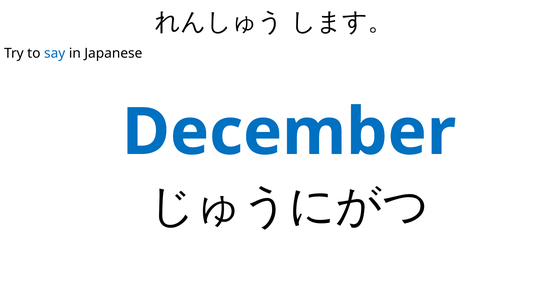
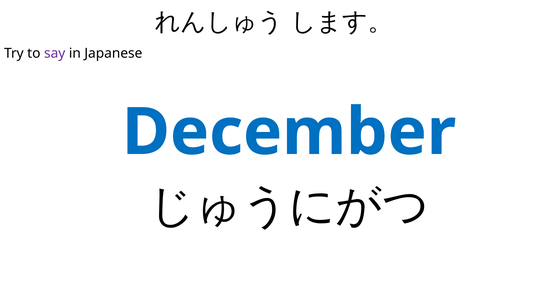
say colour: blue -> purple
